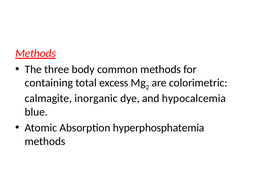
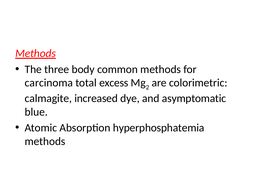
containing: containing -> carcinoma
inorganic: inorganic -> increased
hypocalcemia: hypocalcemia -> asymptomatic
